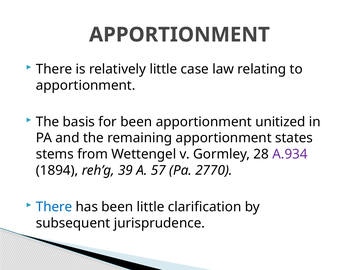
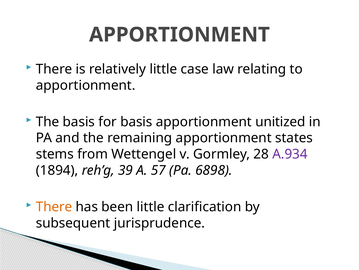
for been: been -> basis
2770: 2770 -> 6898
There at (54, 206) colour: blue -> orange
